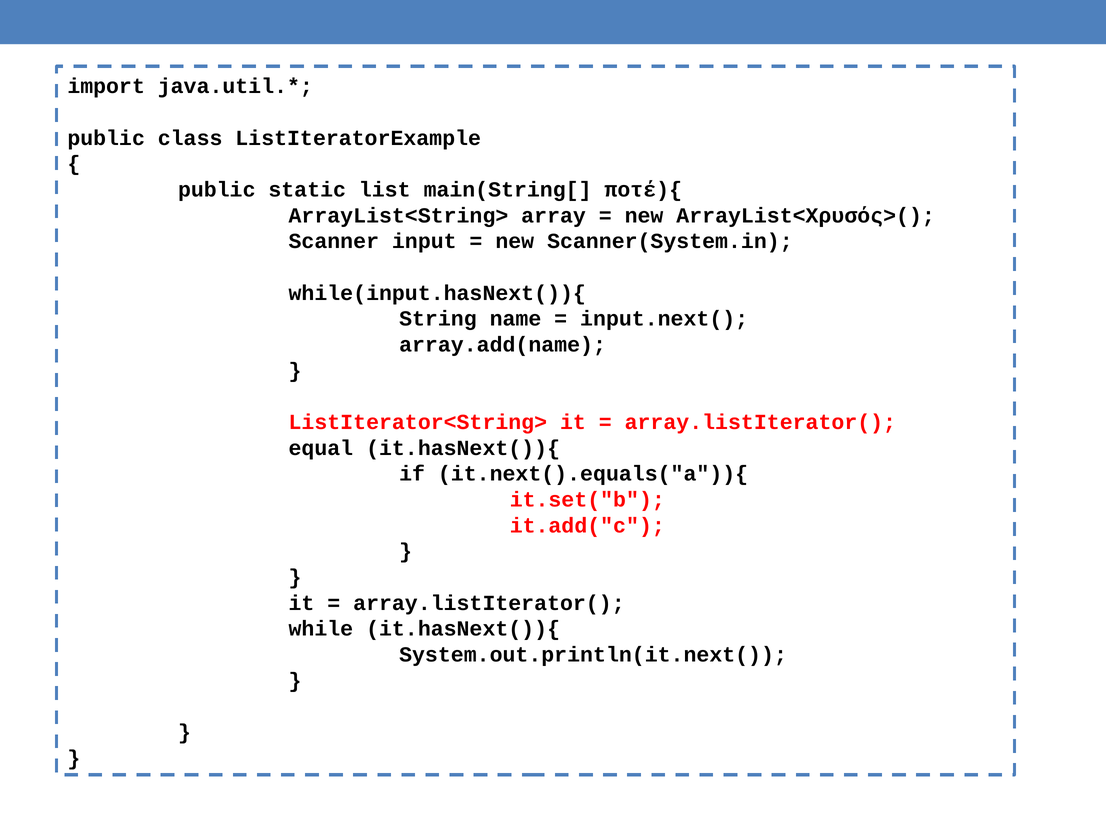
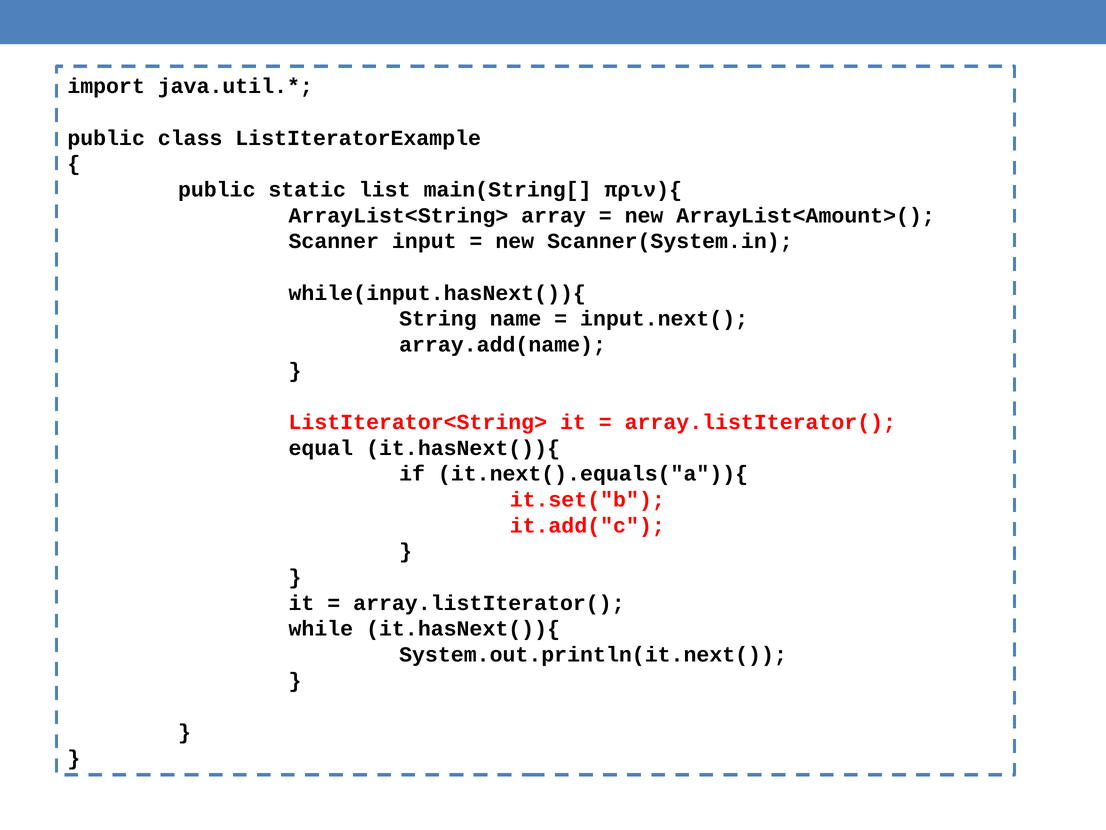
ποτέ){: ποτέ){ -> πριν){
ArrayList<Χρυσός>(: ArrayList<Χρυσός>( -> ArrayList<Amount>(
